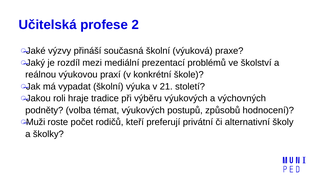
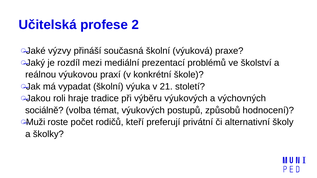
podněty: podněty -> sociálně
